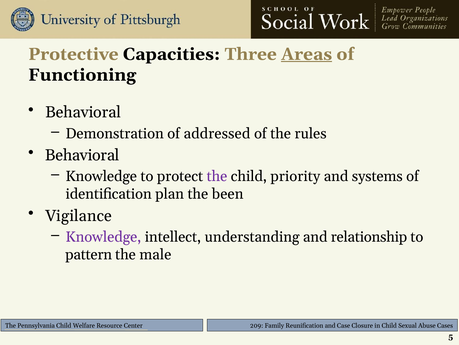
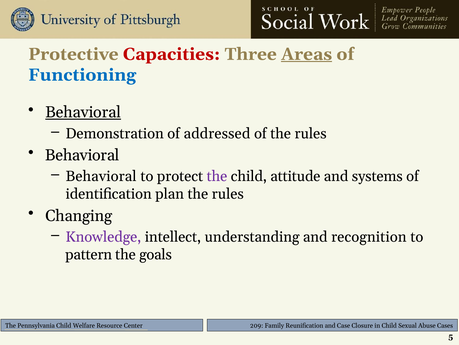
Capacities colour: black -> red
Functioning colour: black -> blue
Behavioral at (83, 112) underline: none -> present
Knowledge at (101, 176): Knowledge -> Behavioral
priority: priority -> attitude
been at (228, 194): been -> rules
Vigilance: Vigilance -> Changing
relationship: relationship -> recognition
male: male -> goals
